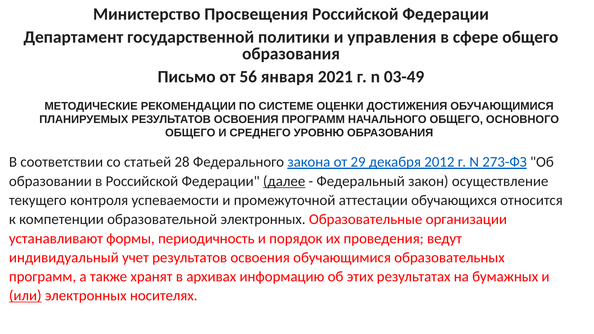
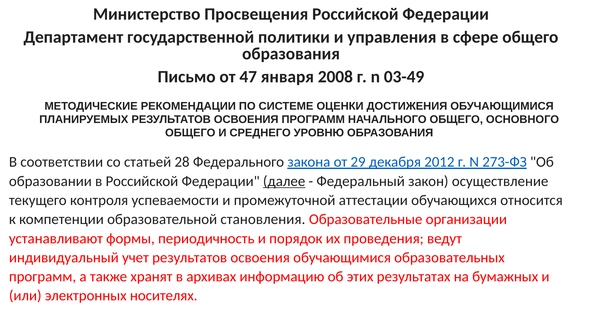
56: 56 -> 47
2021: 2021 -> 2008
образовательной электронных: электронных -> становления
или underline: present -> none
